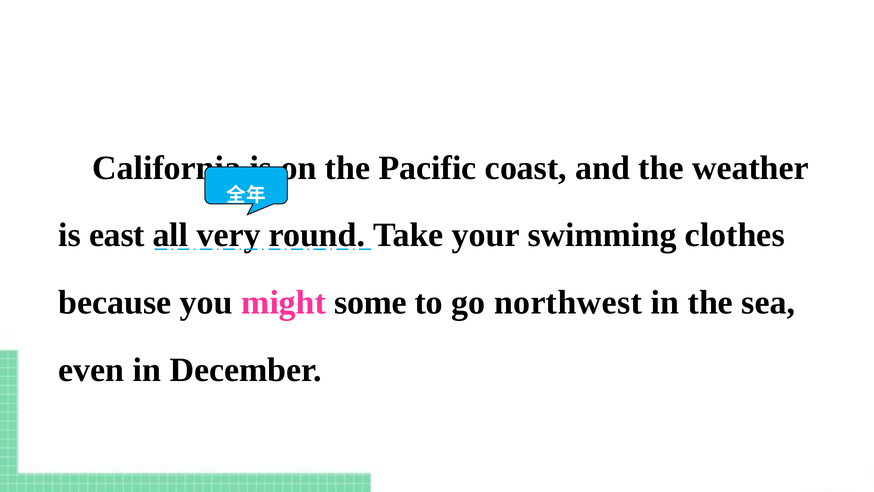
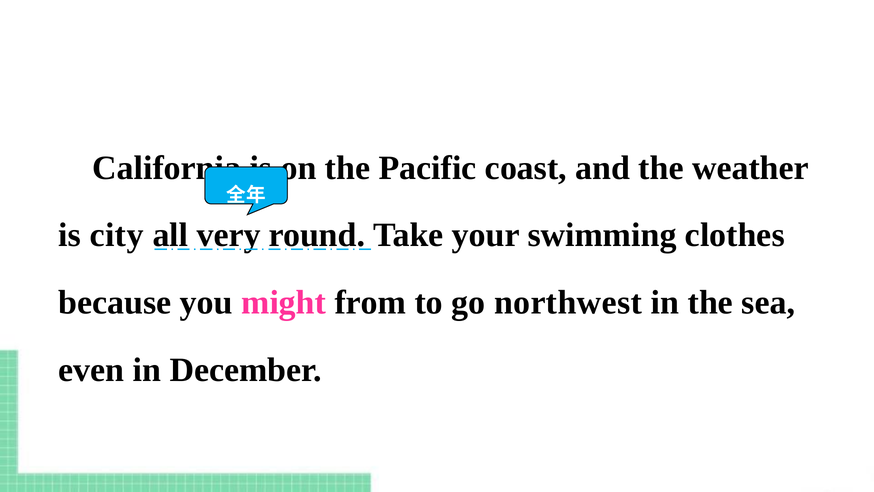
east: east -> city
some: some -> from
